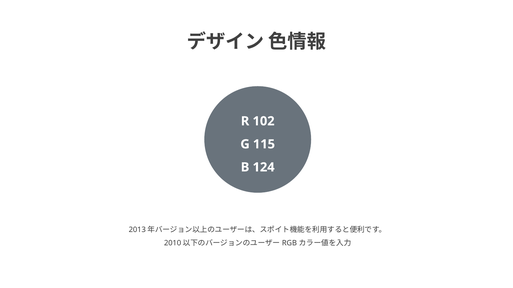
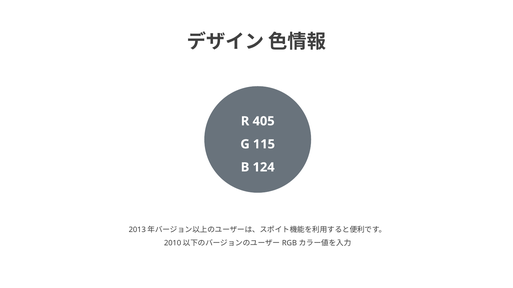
102: 102 -> 405
